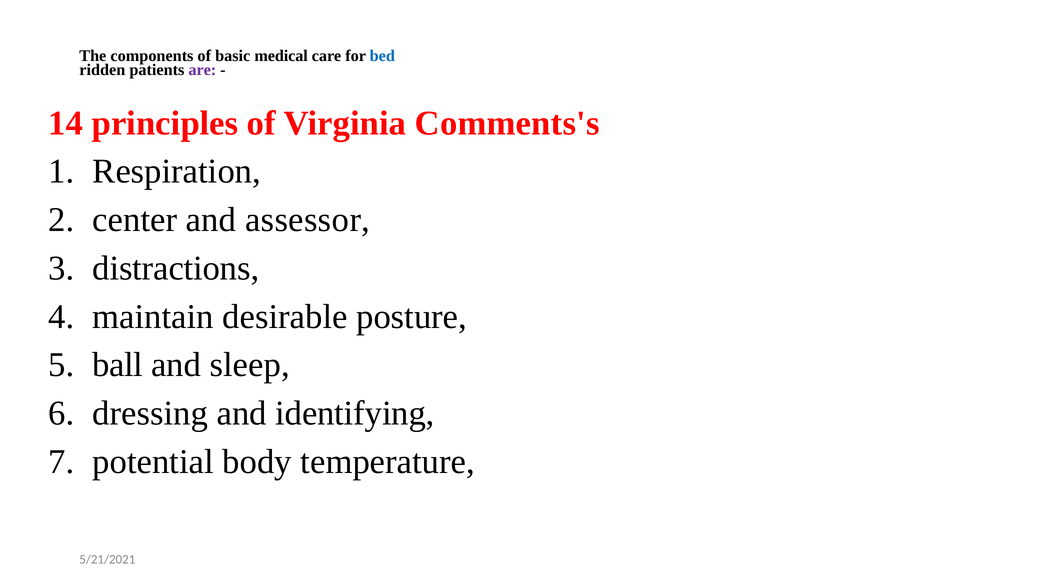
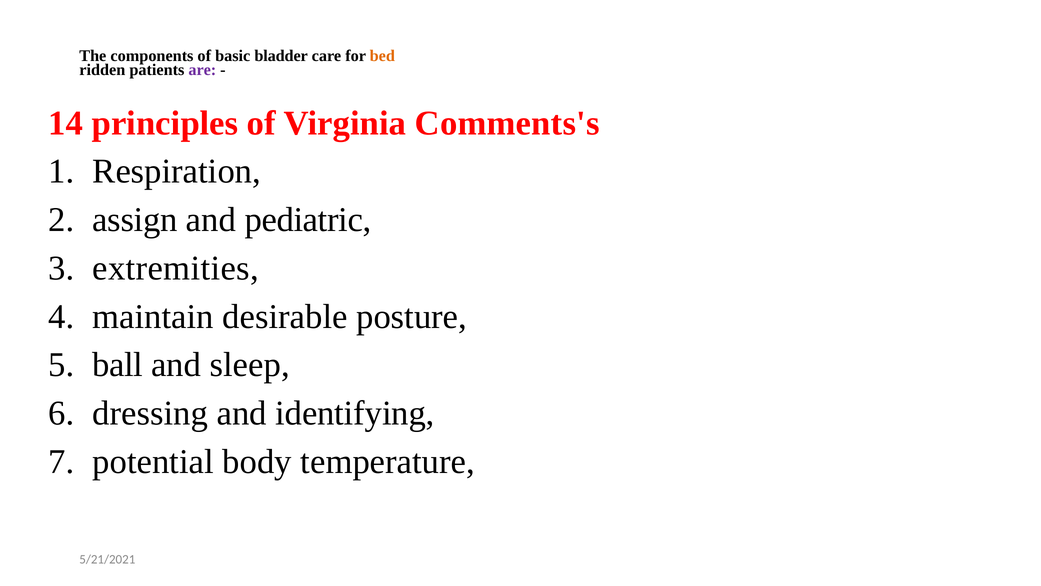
medical: medical -> bladder
bed colour: blue -> orange
center: center -> assign
assessor: assessor -> pediatric
distractions: distractions -> extremities
